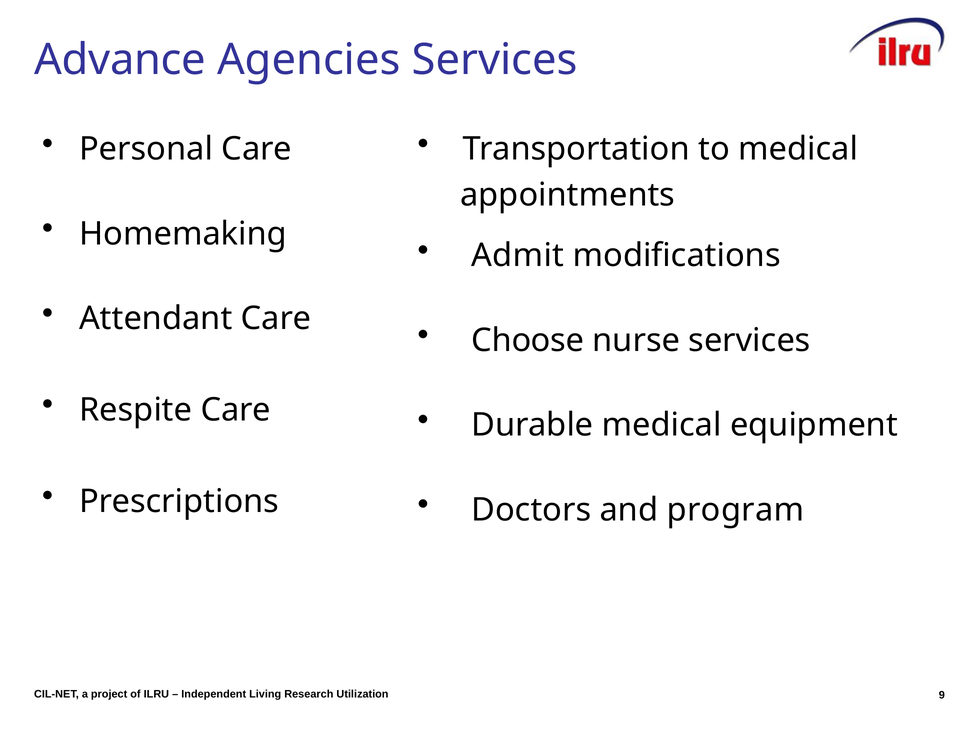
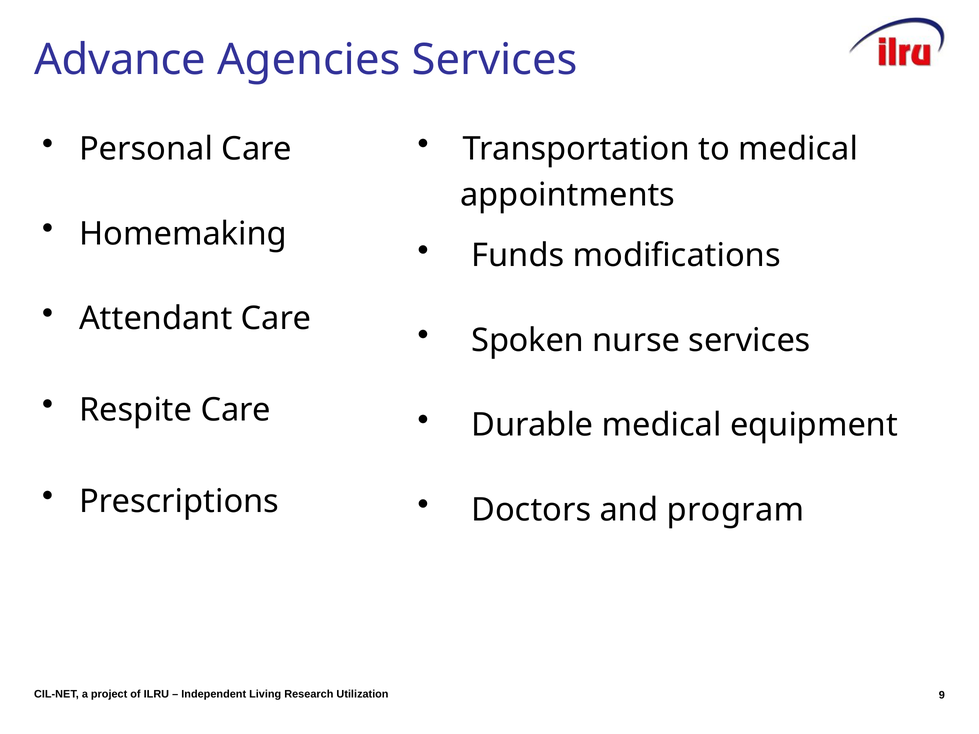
Admit: Admit -> Funds
Choose: Choose -> Spoken
